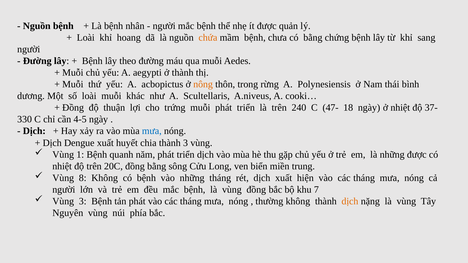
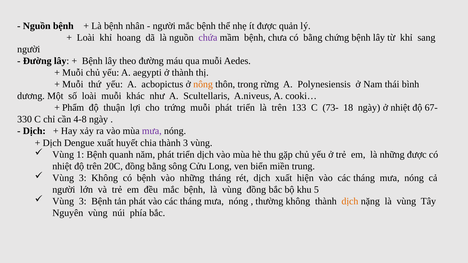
chứa colour: orange -> purple
Đồng at (73, 108): Đồng -> Phẩm
240: 240 -> 133
47-: 47- -> 73-
37-: 37- -> 67-
4-5: 4-5 -> 4-8
mưa at (152, 131) colour: blue -> purple
8 at (83, 178): 8 -> 3
7: 7 -> 5
